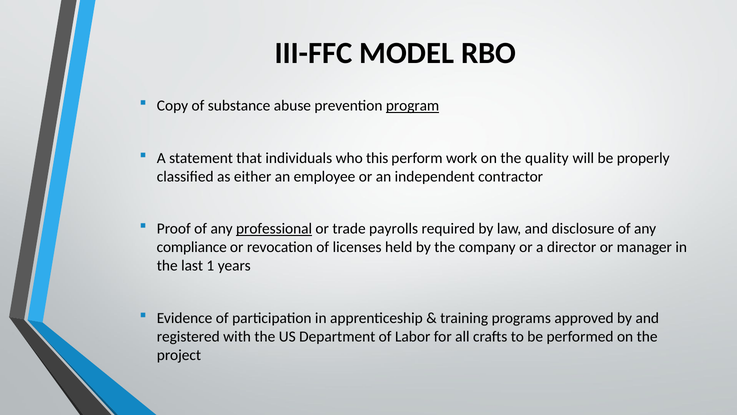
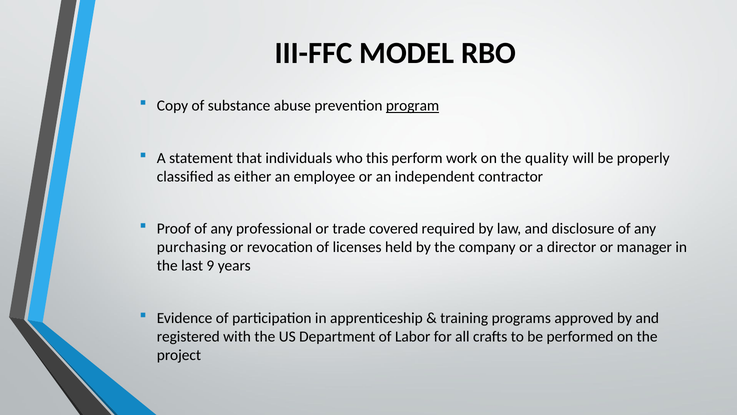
professional underline: present -> none
payrolls: payrolls -> covered
compliance: compliance -> purchasing
1: 1 -> 9
